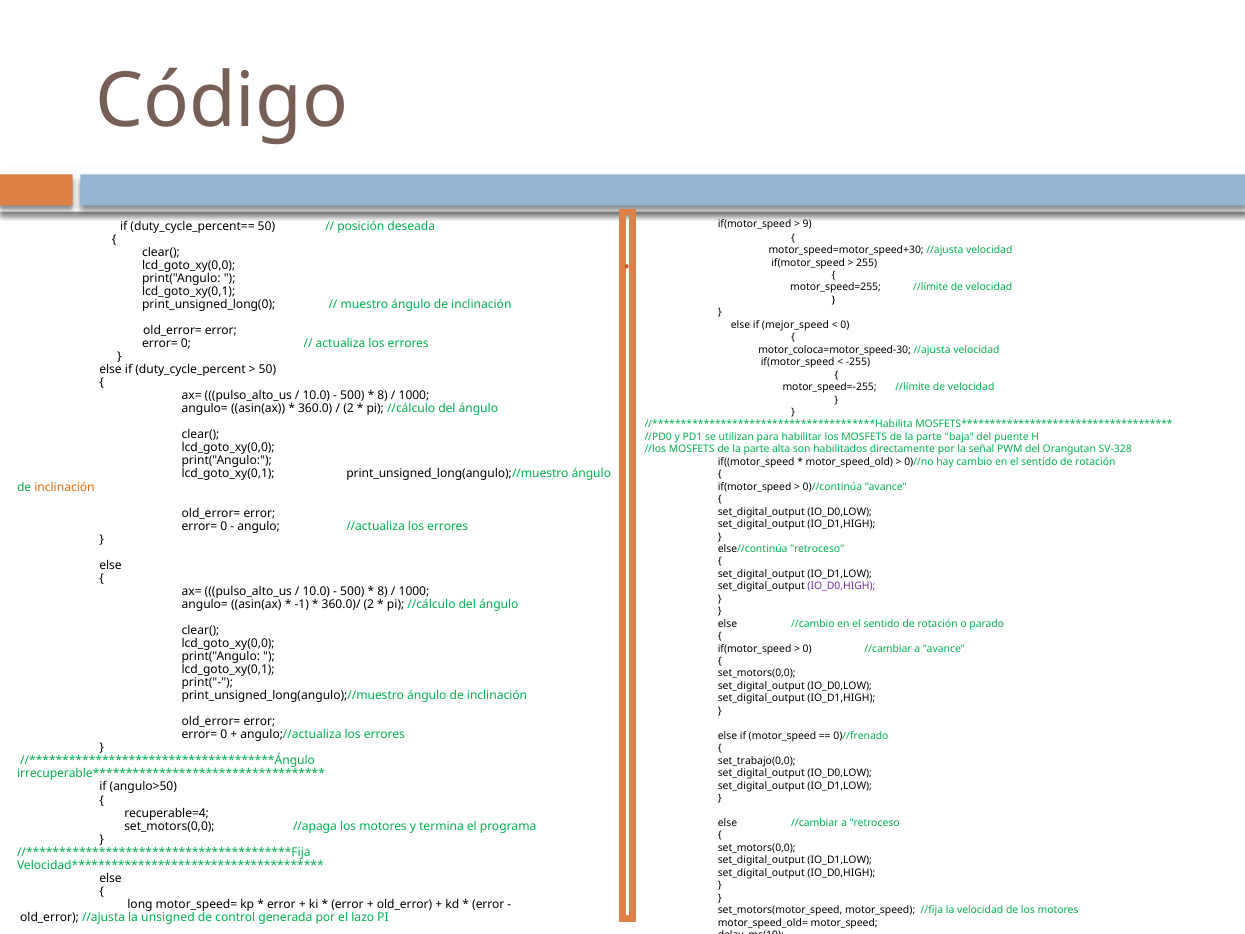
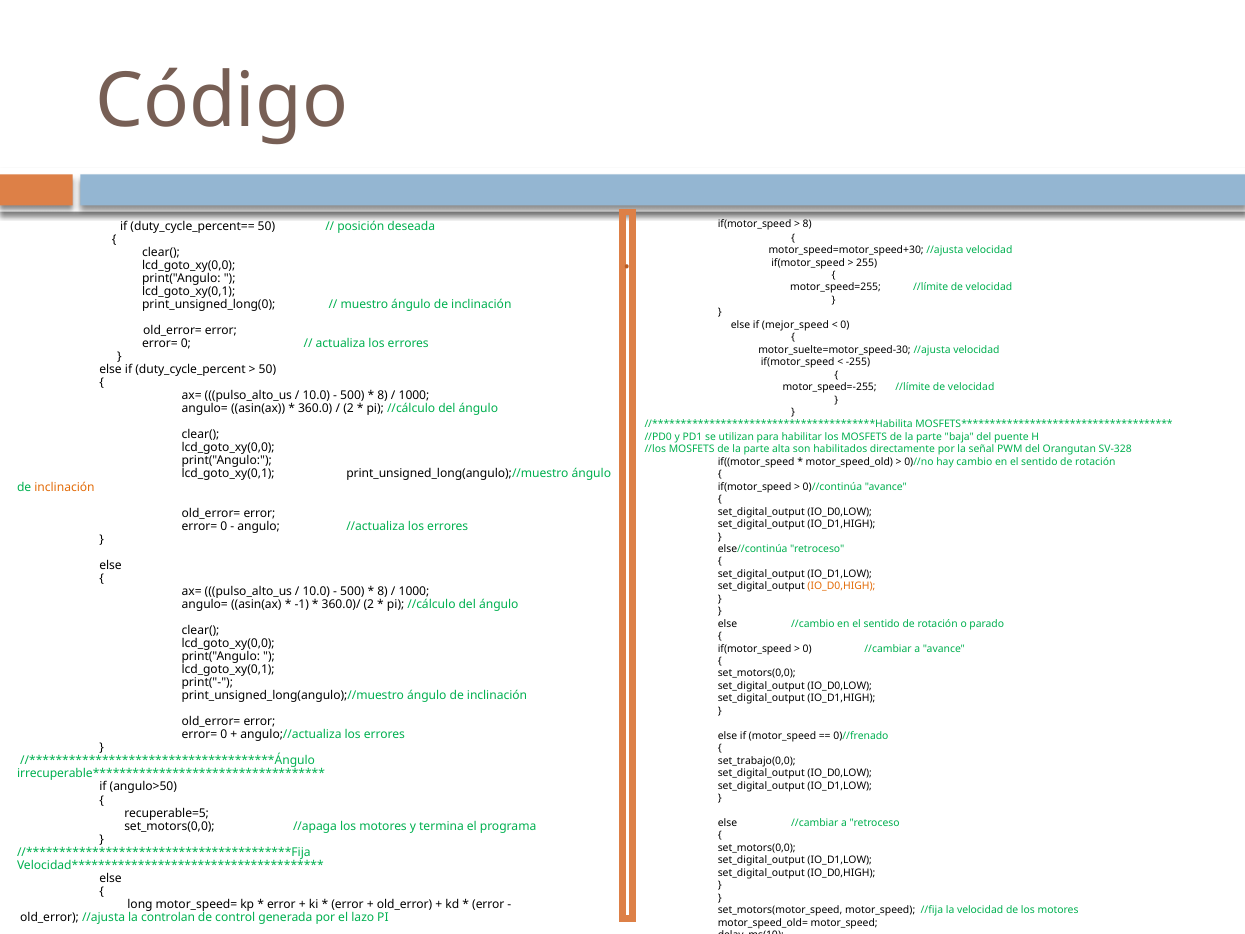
9 at (807, 224): 9 -> 8
motor_coloca=motor_speed-30: motor_coloca=motor_speed-30 -> motor_suelte=motor_speed-30
IO_D0,HIGH at (841, 586) colour: purple -> orange
recuperable=4: recuperable=4 -> recuperable=5
unsigned: unsigned -> controlan
